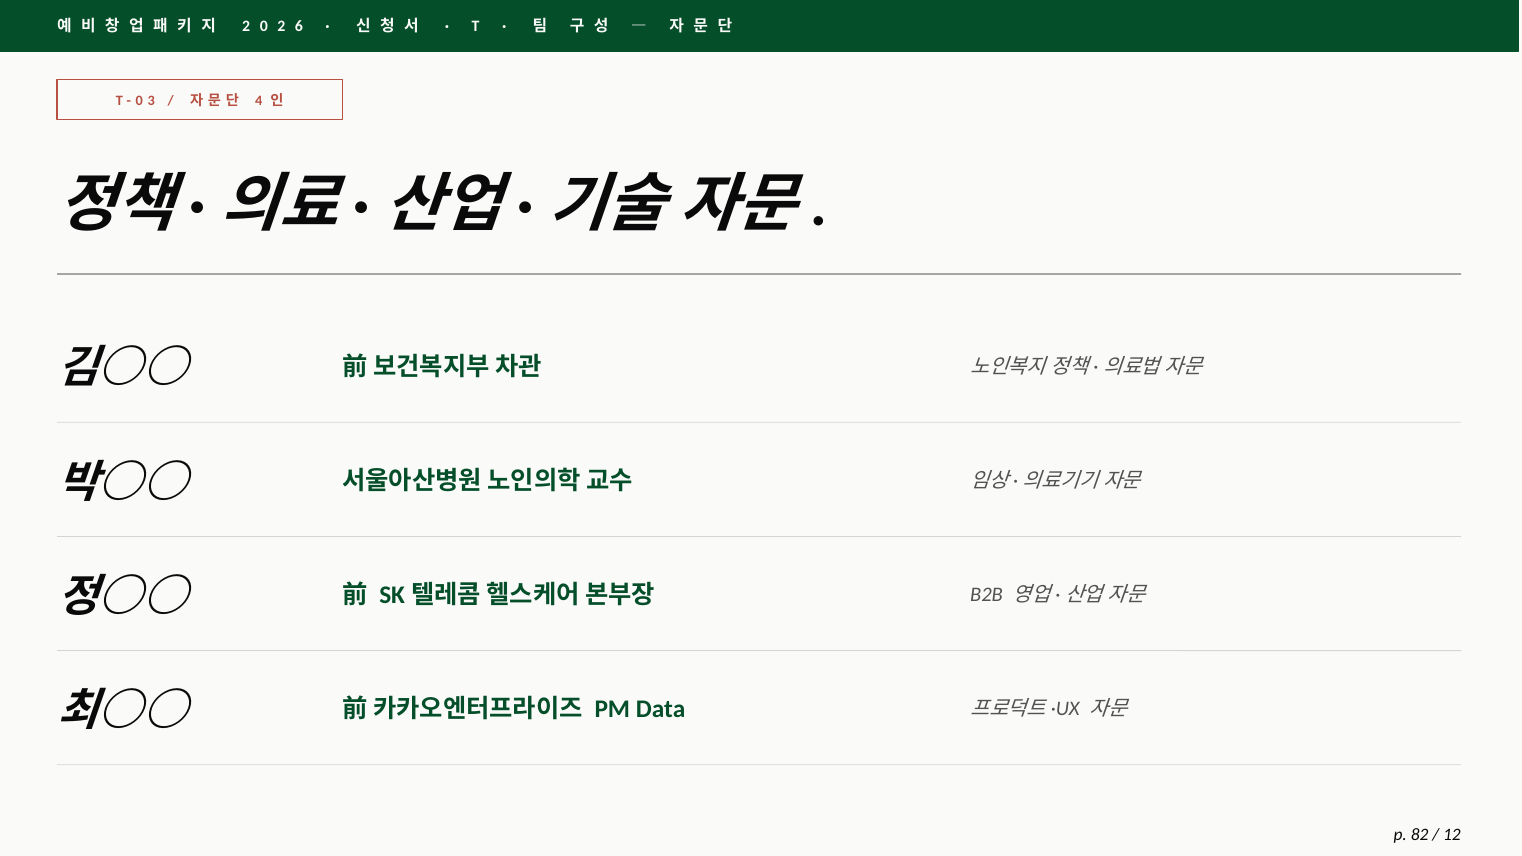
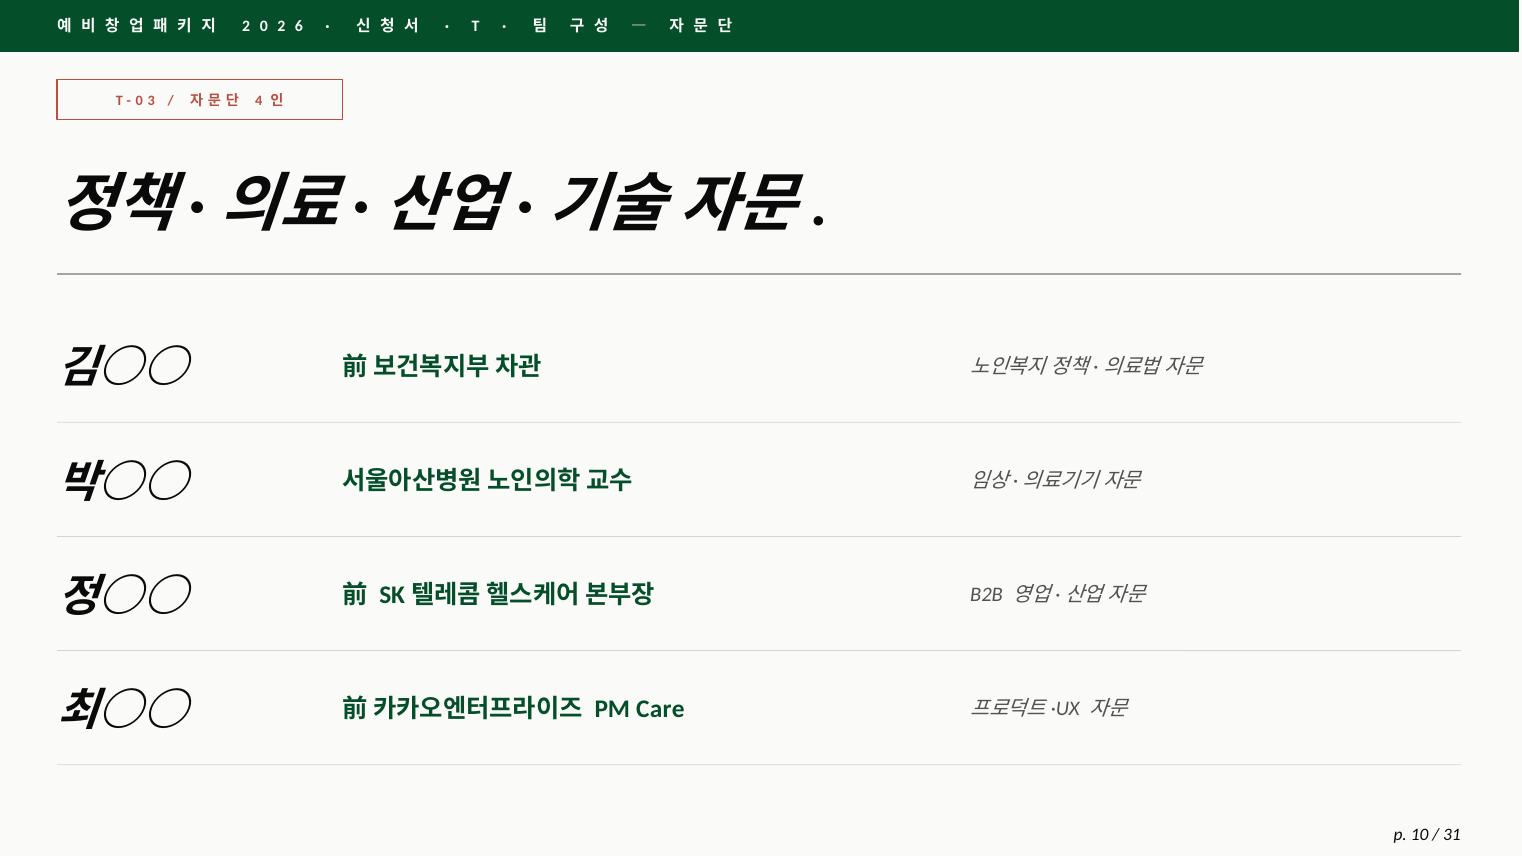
Data: Data -> Care
82: 82 -> 10
12: 12 -> 31
